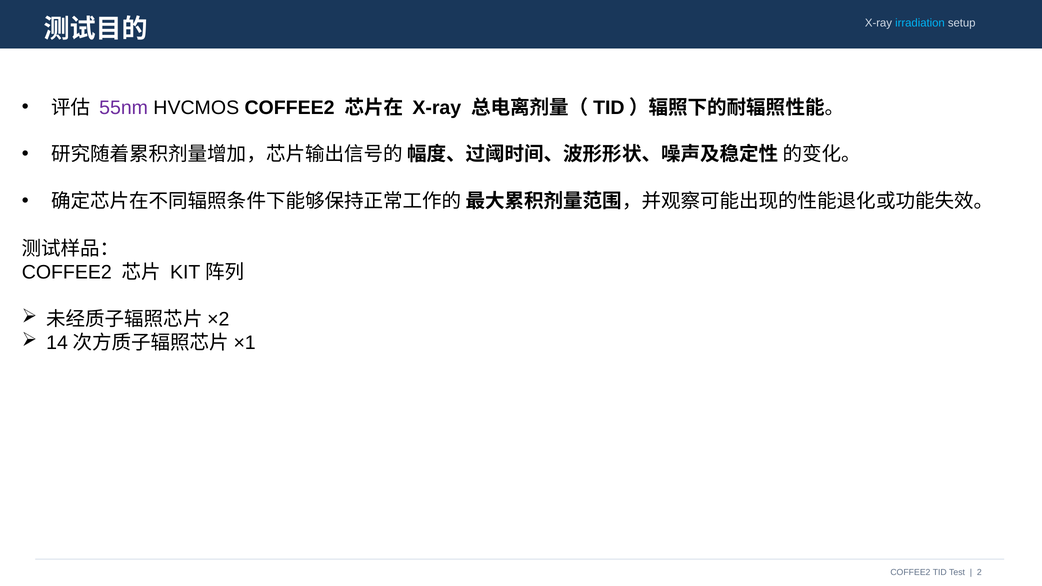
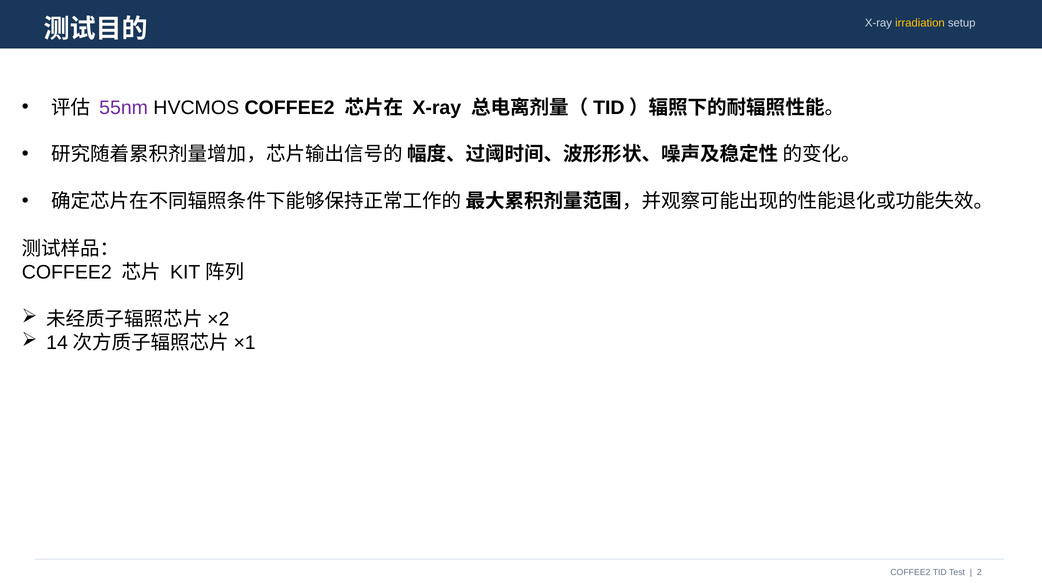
irradiation colour: light blue -> yellow
